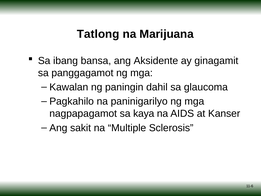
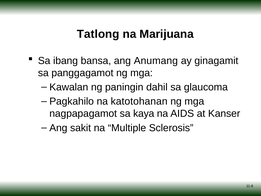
Aksidente: Aksidente -> Anumang
paninigarilyo: paninigarilyo -> katotohanan
